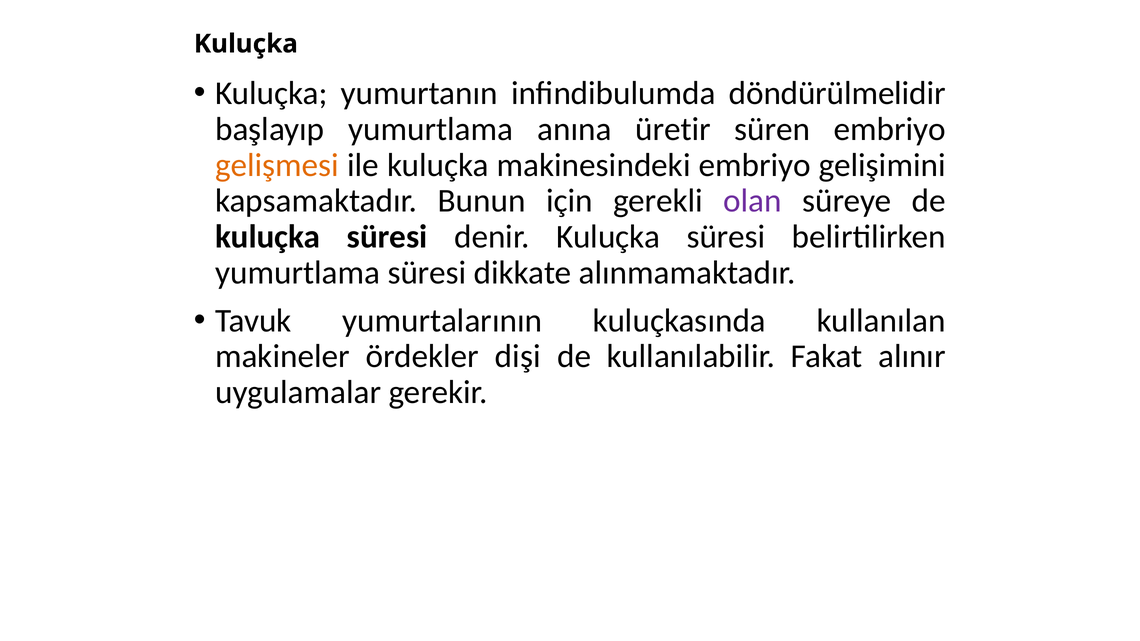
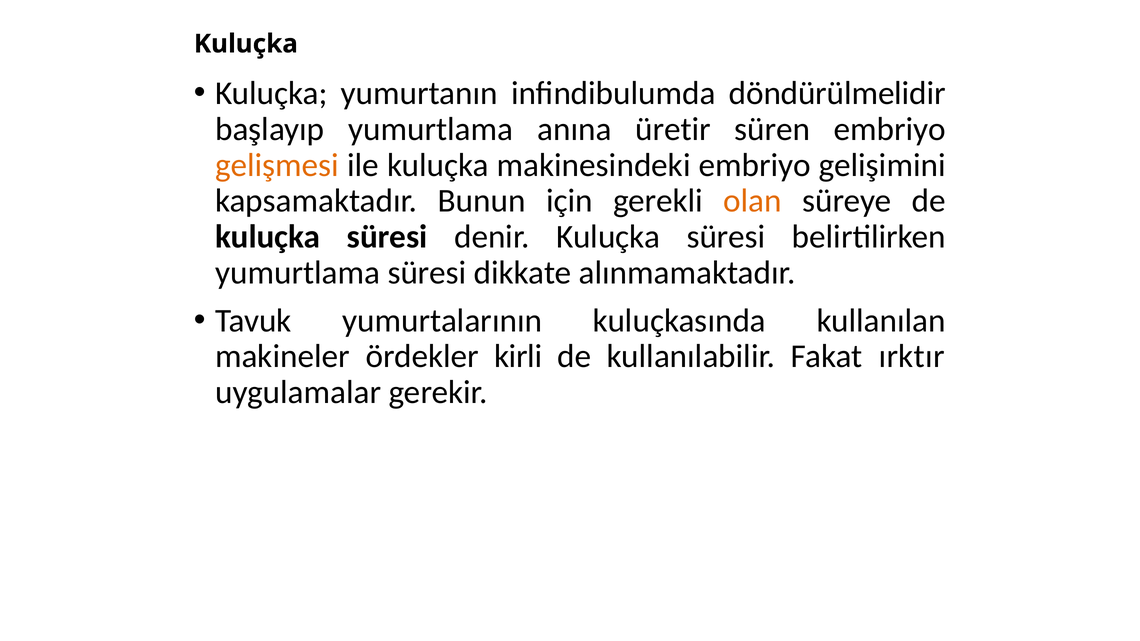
olan colour: purple -> orange
dişi: dişi -> kirli
alınır: alınır -> ırktır
